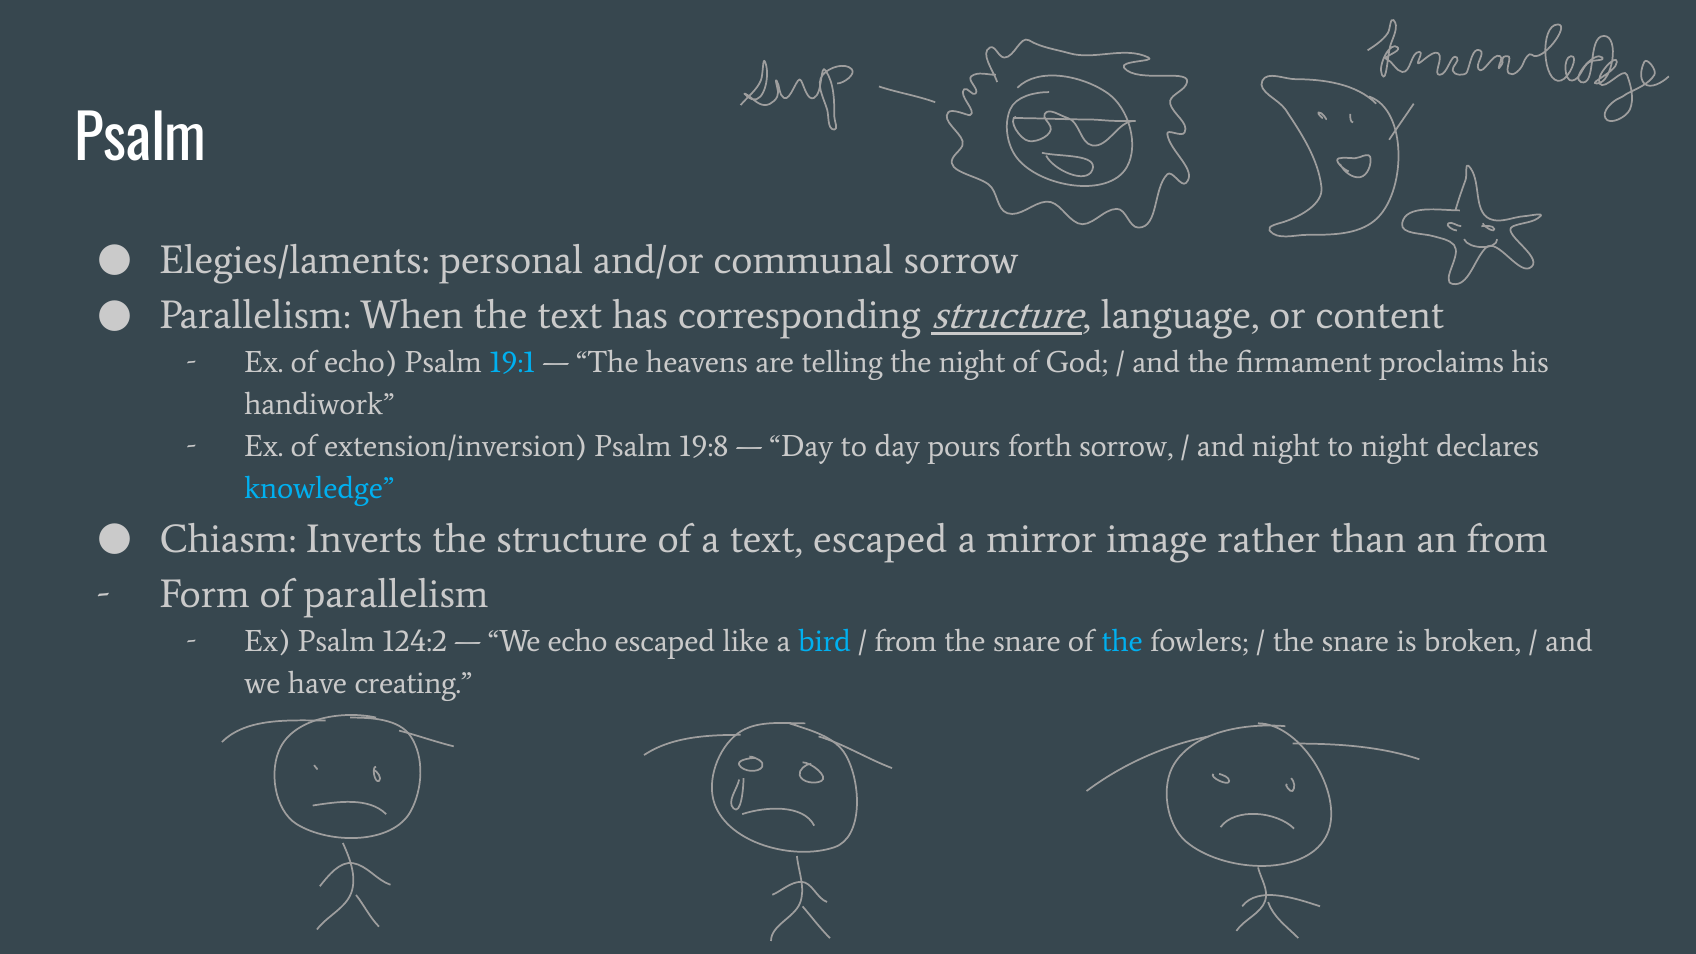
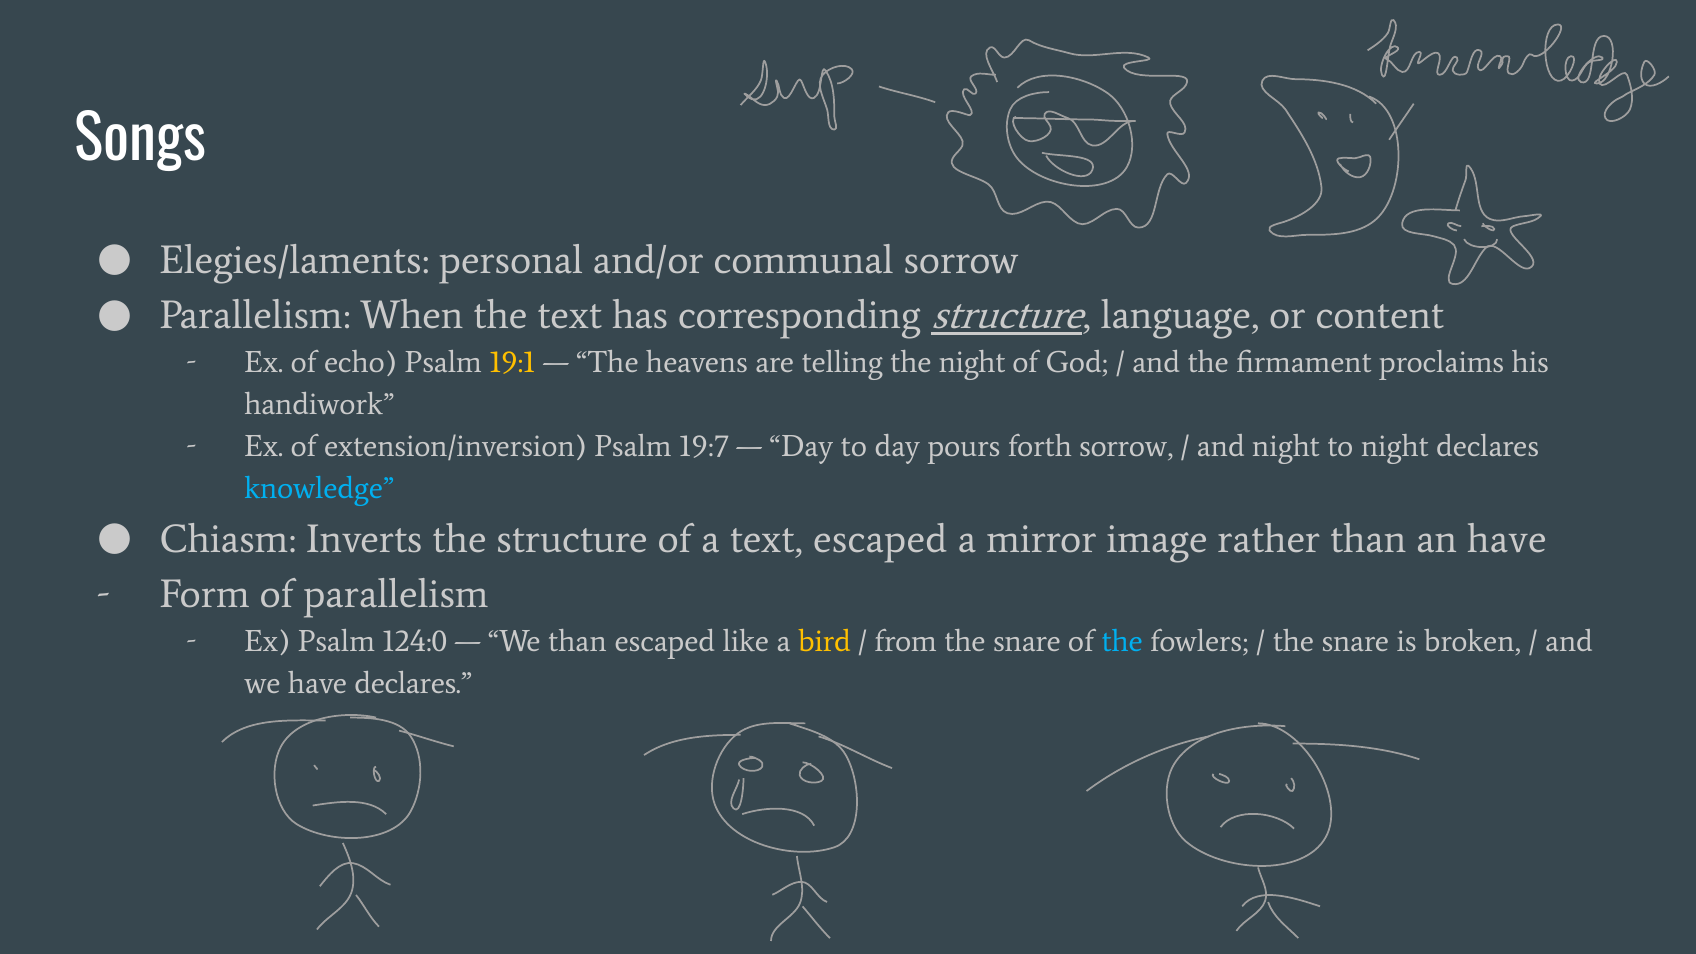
Psalm at (141, 141): Psalm -> Songs
19:1 colour: light blue -> yellow
19:8: 19:8 -> 19:7
an from: from -> have
124:2: 124:2 -> 124:0
We echo: echo -> than
bird colour: light blue -> yellow
have creating: creating -> declares
